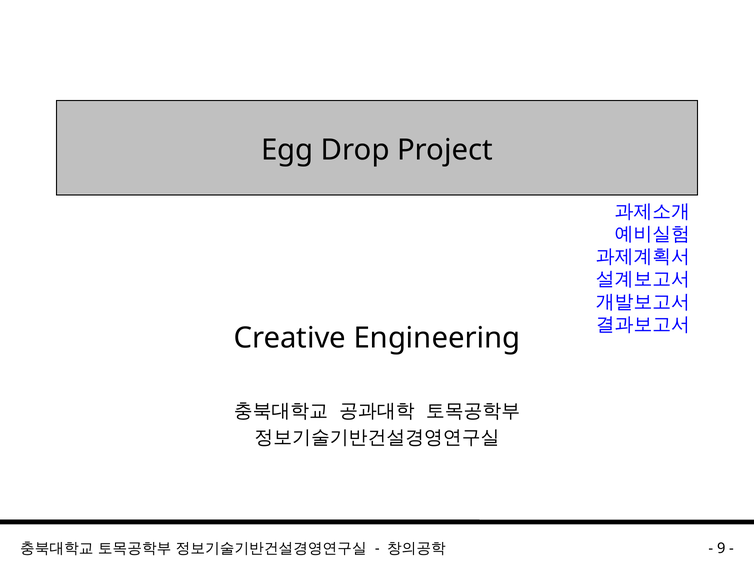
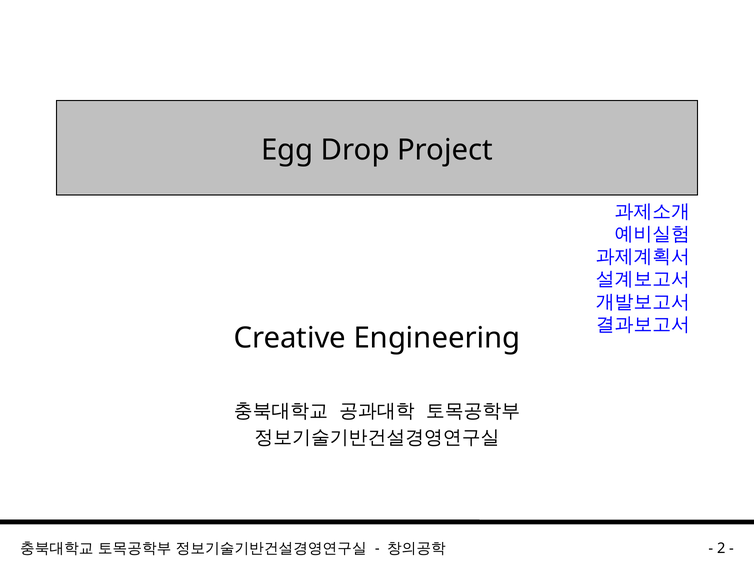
9: 9 -> 2
